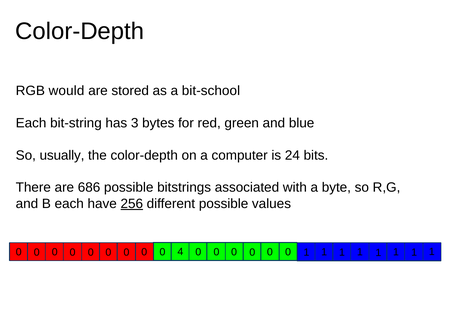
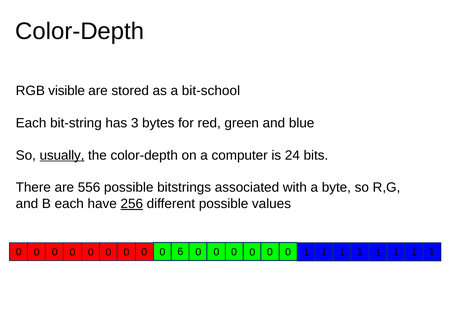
would: would -> visible
usually underline: none -> present
686: 686 -> 556
4: 4 -> 6
